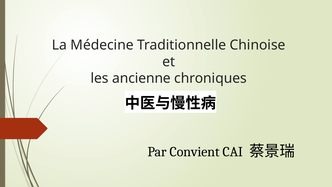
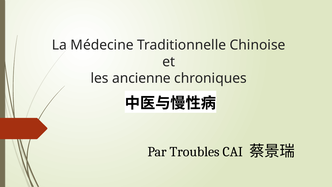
Convient: Convient -> Troubles
